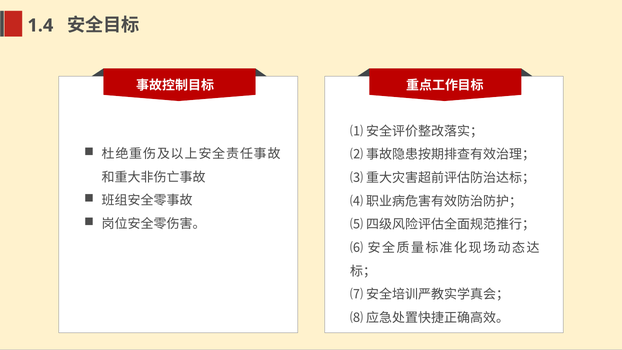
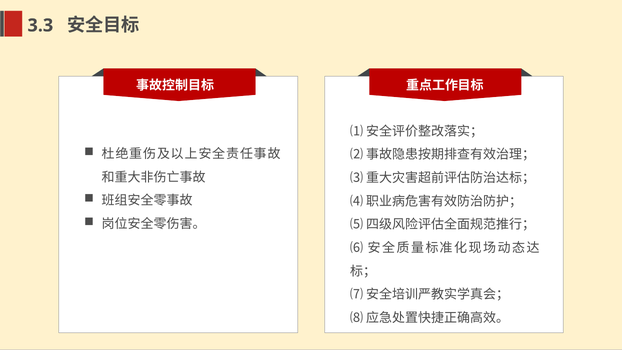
1.4: 1.4 -> 3.3
